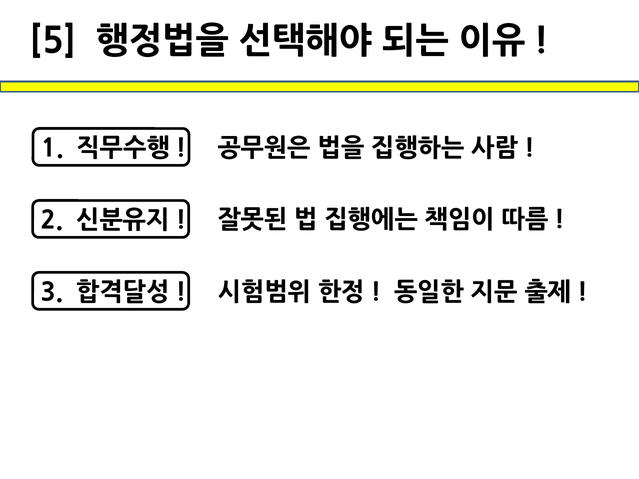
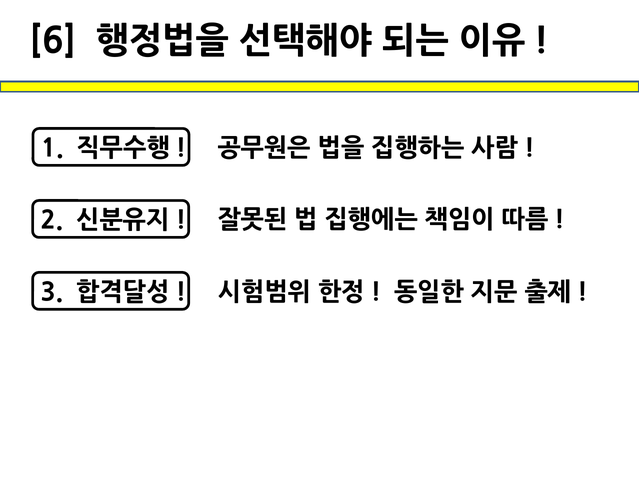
5: 5 -> 6
